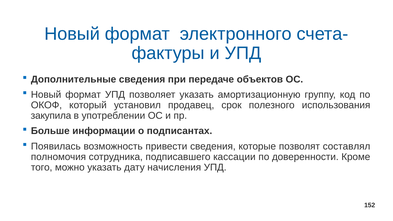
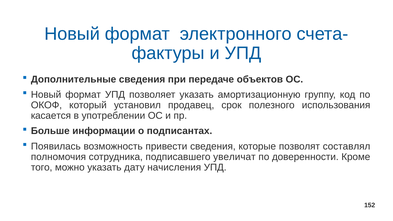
закупила: закупила -> касается
кассации: кассации -> увеличат
